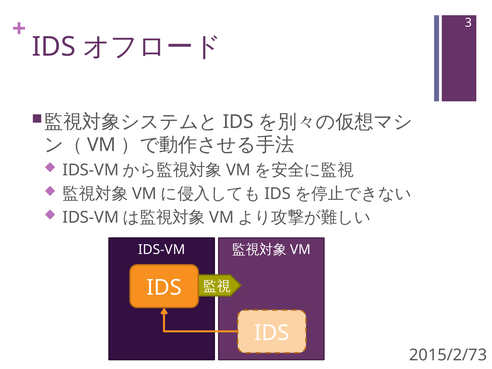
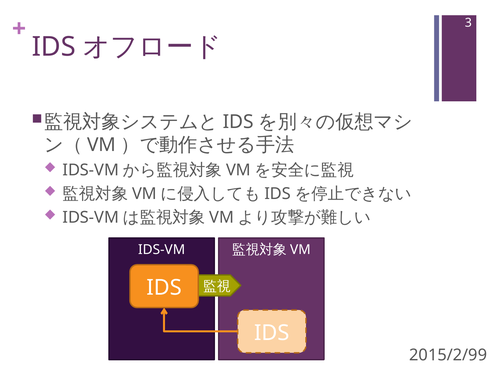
2015/2/73: 2015/2/73 -> 2015/2/99
